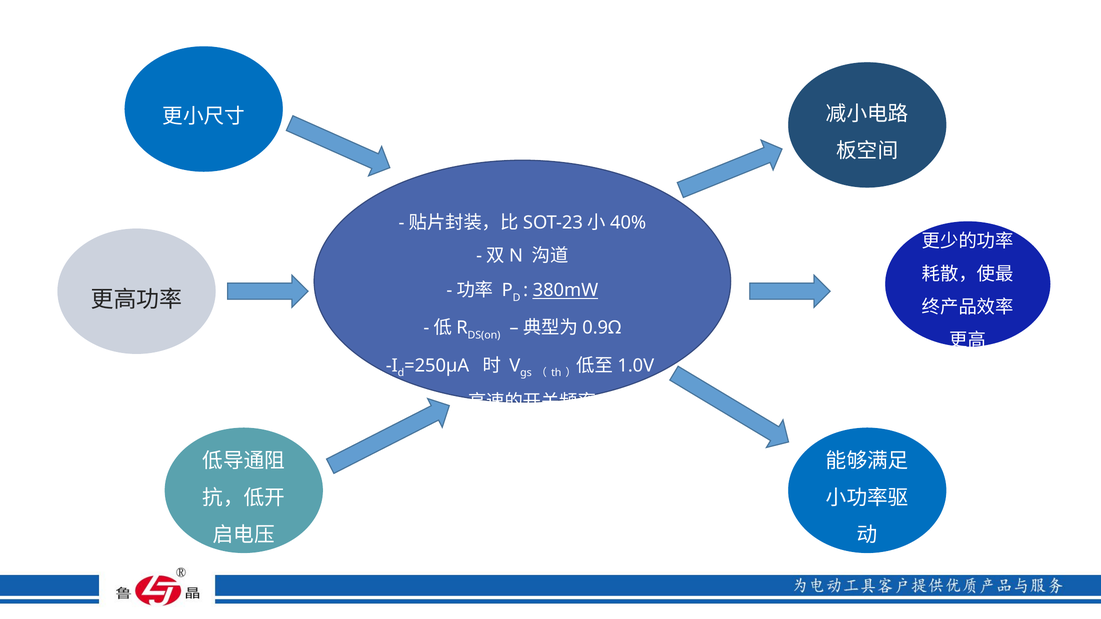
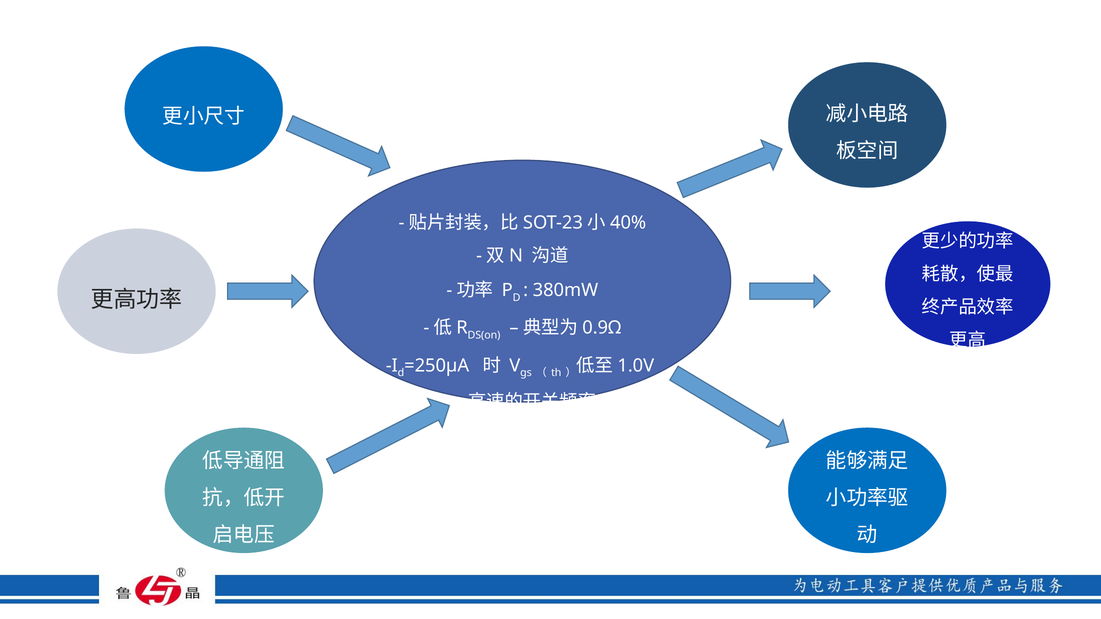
380mW underline: present -> none
